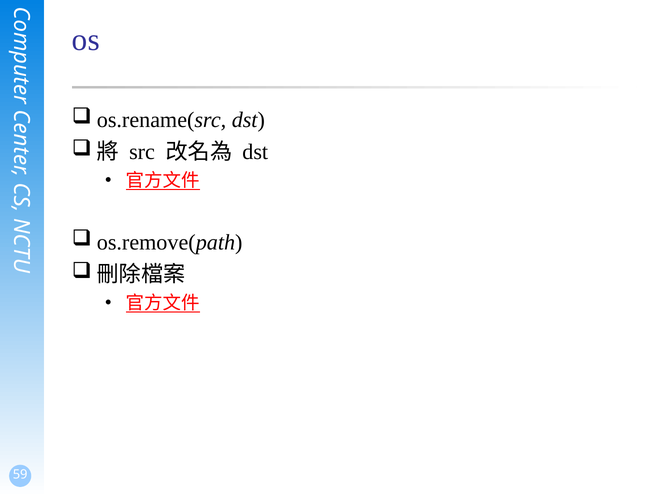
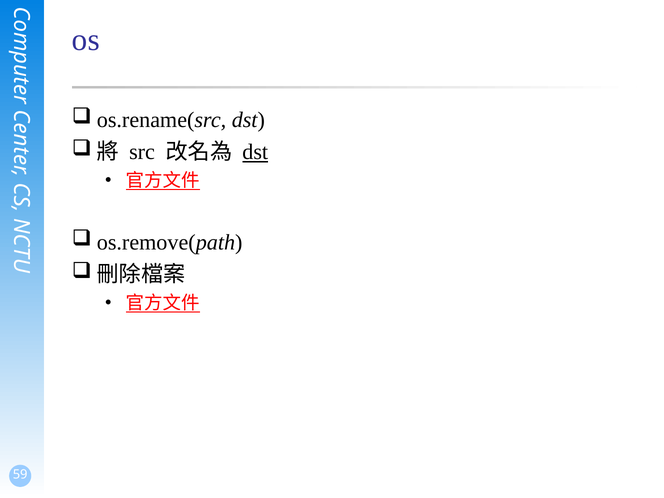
dst at (255, 152) underline: none -> present
